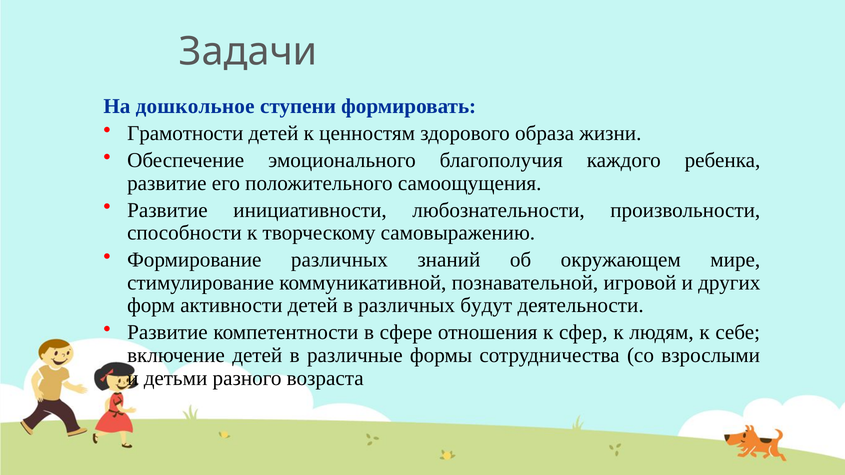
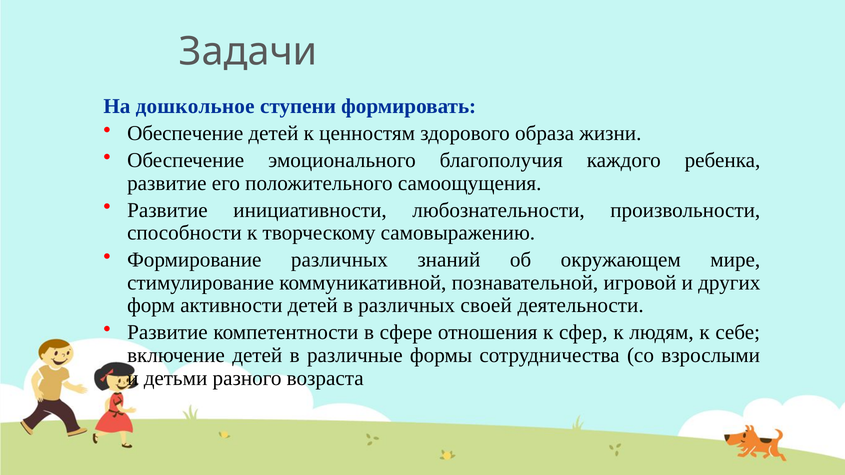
Грамотности at (185, 133): Грамотности -> Обеспечение
будут: будут -> своей
